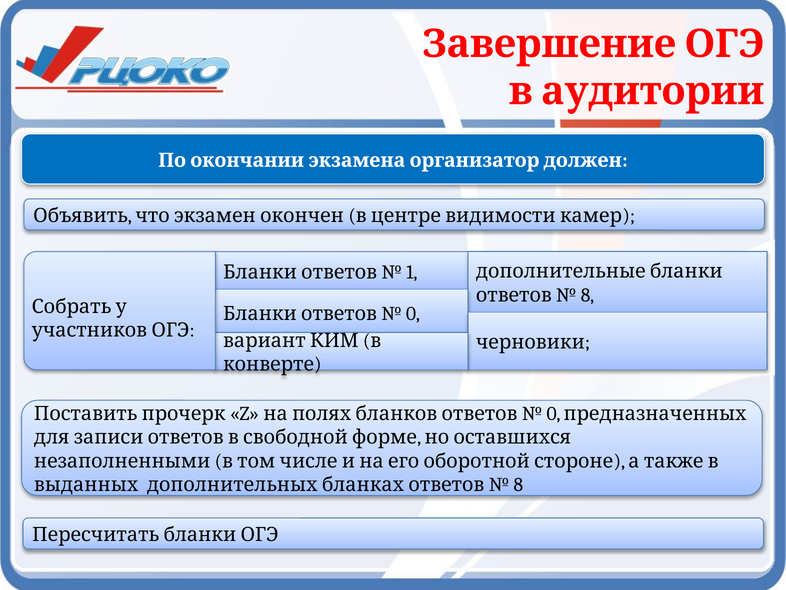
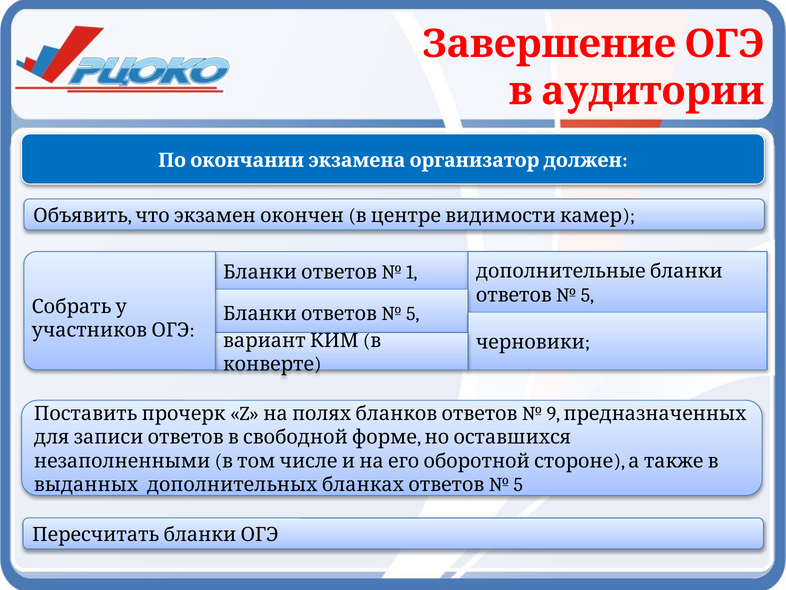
8 at (588, 295): 8 -> 5
0 at (413, 313): 0 -> 5
0 at (554, 413): 0 -> 9
8 at (518, 484): 8 -> 5
